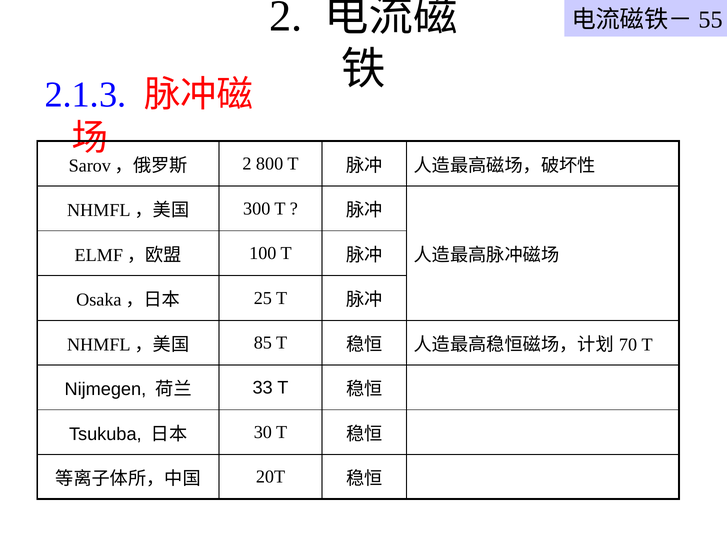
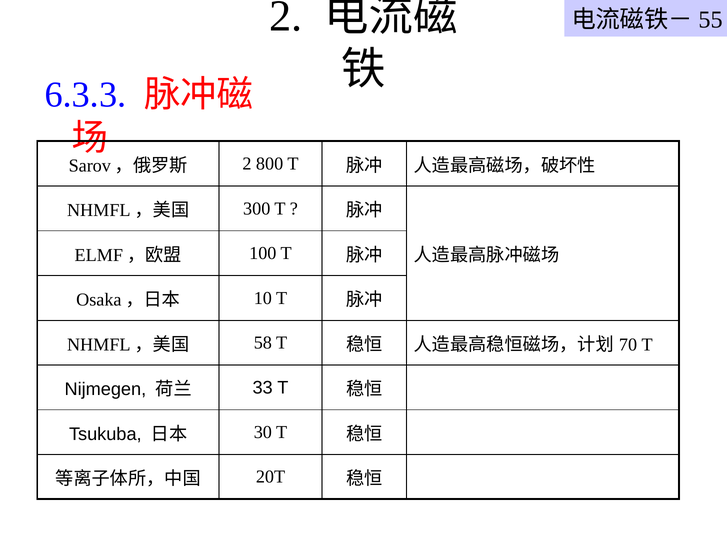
2.1.3: 2.1.3 -> 6.3.3
25: 25 -> 10
85: 85 -> 58
